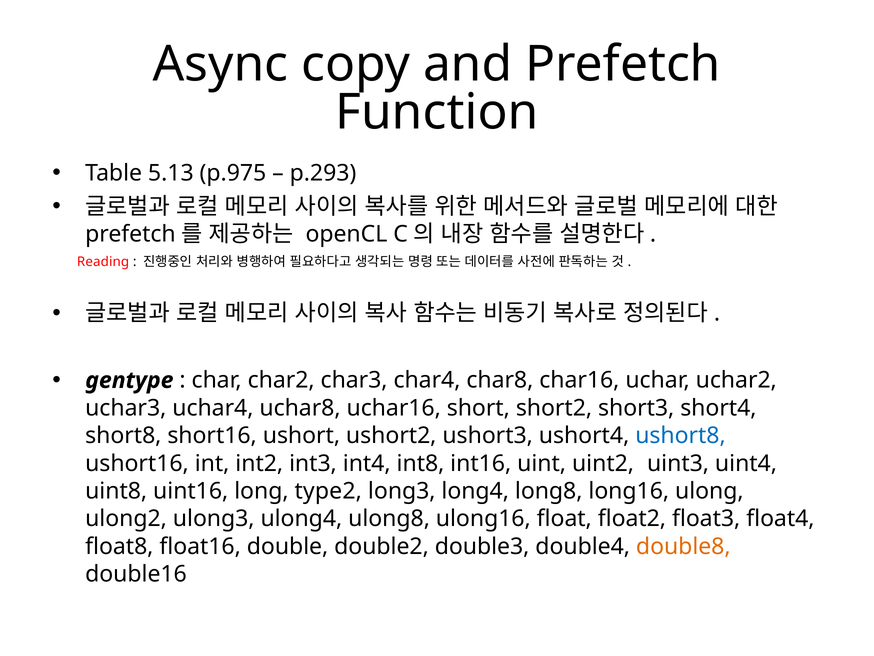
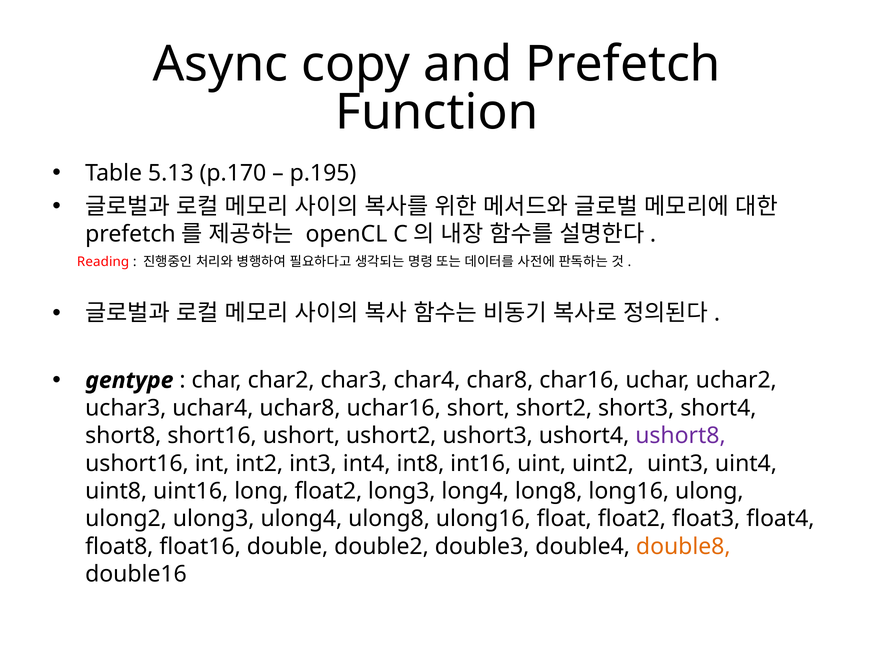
p.975: p.975 -> p.170
p.293: p.293 -> p.195
ushort8 colour: blue -> purple
long type2: type2 -> float2
